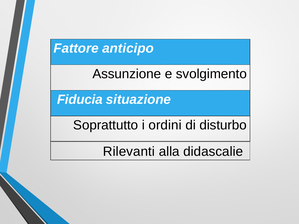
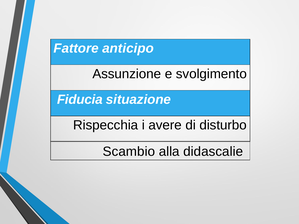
Soprattutto: Soprattutto -> Rispecchia
ordini: ordini -> avere
Rilevanti: Rilevanti -> Scambio
